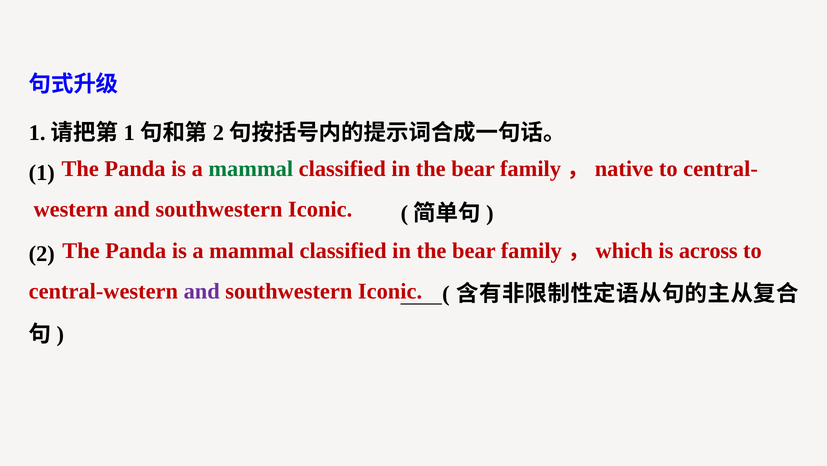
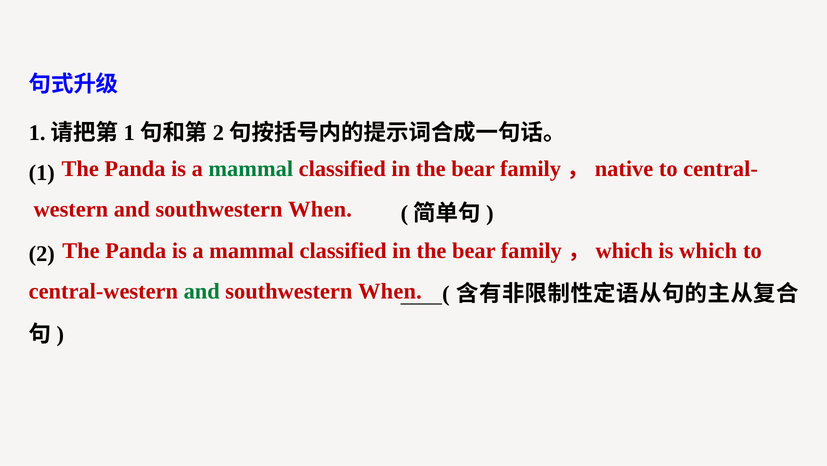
Iconic at (320, 209): Iconic -> When
across: across -> which
and at (202, 291) colour: purple -> green
Iconic at (390, 291): Iconic -> When
